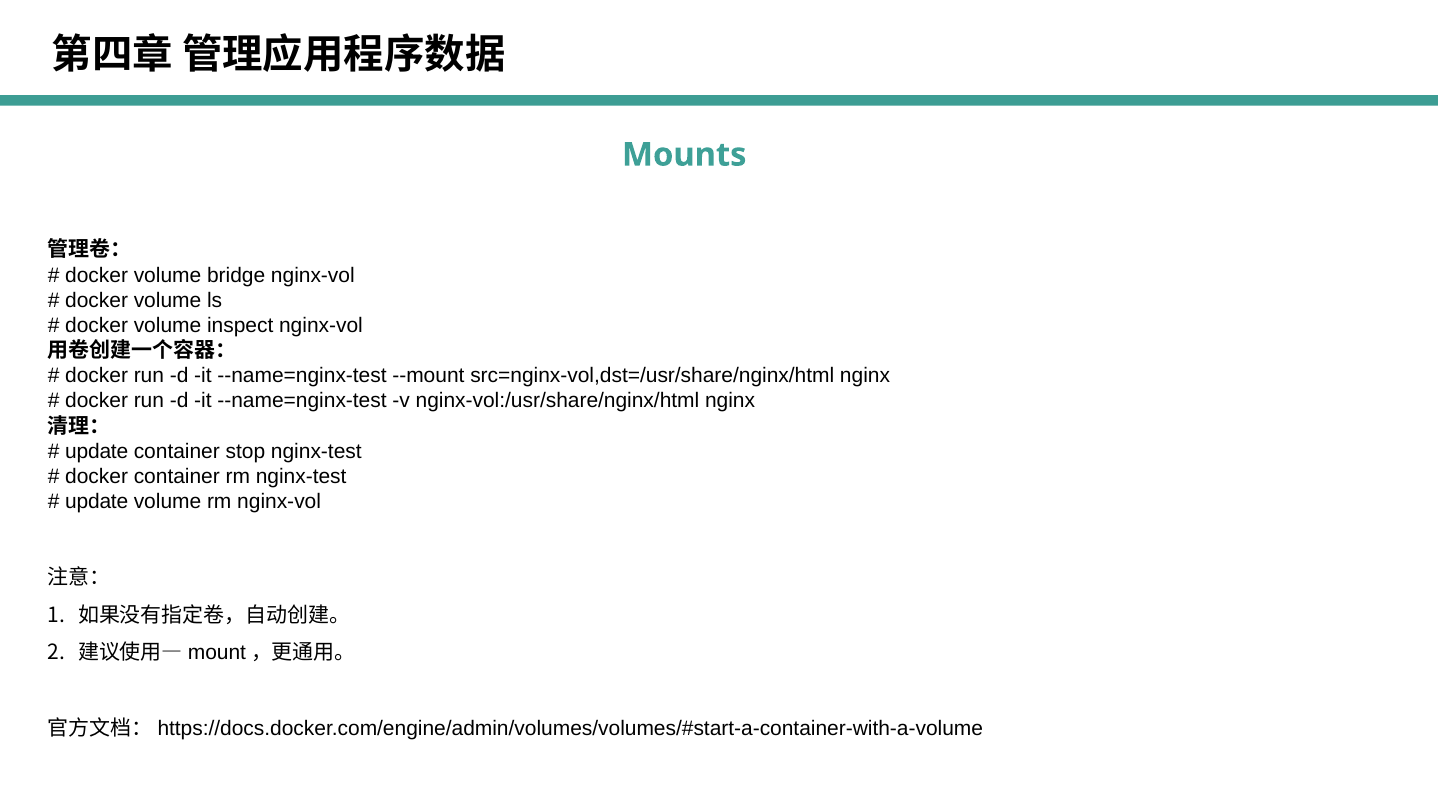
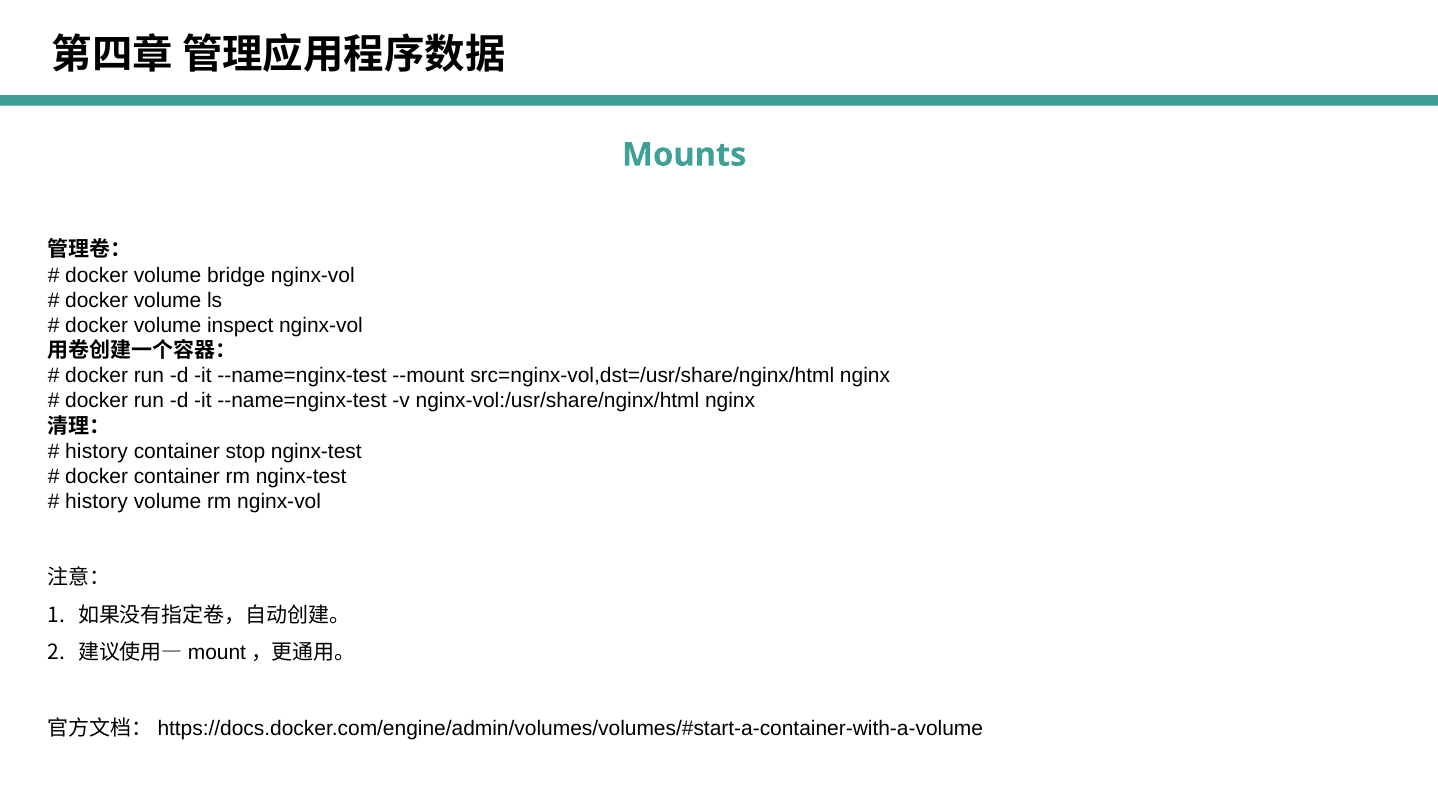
update at (97, 451): update -> history
update at (97, 502): update -> history
